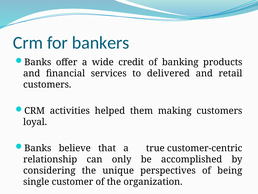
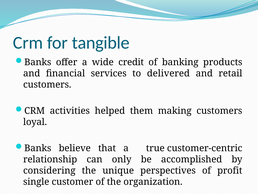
bankers: bankers -> tangible
being: being -> profit
